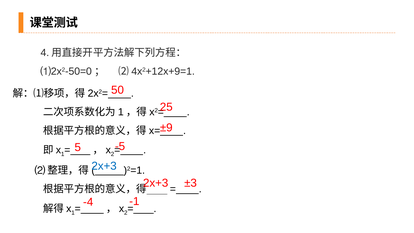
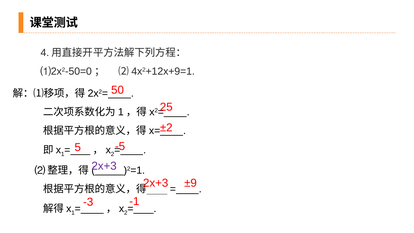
±9: ±9 -> ±2
2x+3 at (104, 166) colour: blue -> purple
±3: ±3 -> ±9
-4: -4 -> -3
